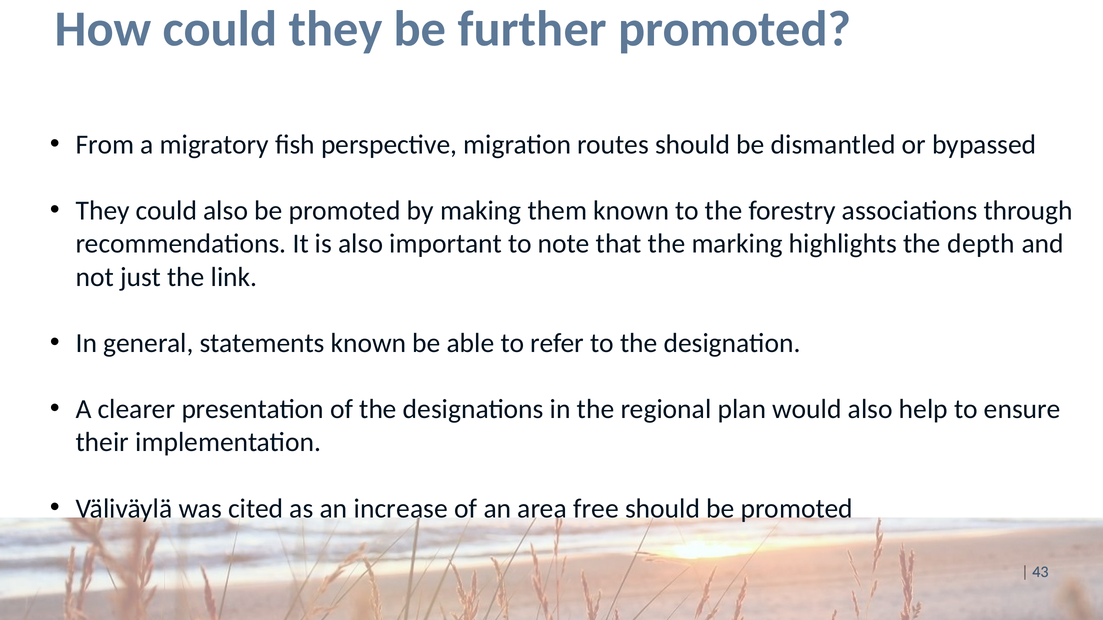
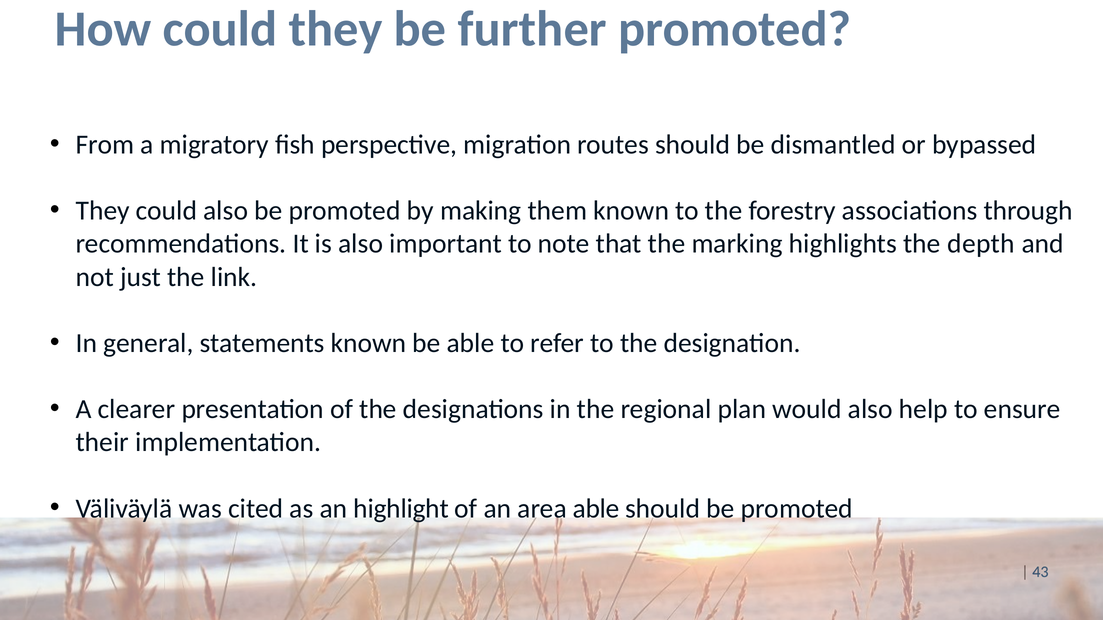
increase: increase -> highlight
area free: free -> able
